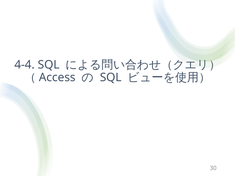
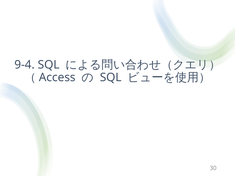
4-4: 4-4 -> 9-4
